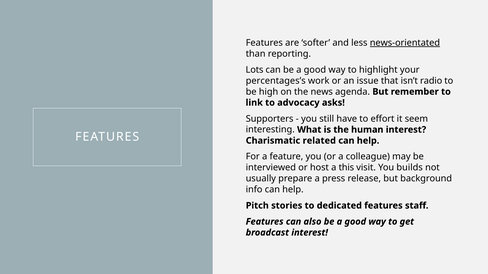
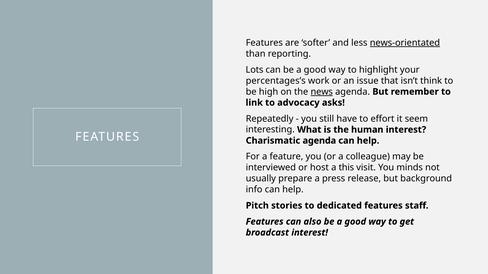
radio: radio -> think
news underline: none -> present
Supporters: Supporters -> Repeatedly
Charismatic related: related -> agenda
builds: builds -> minds
